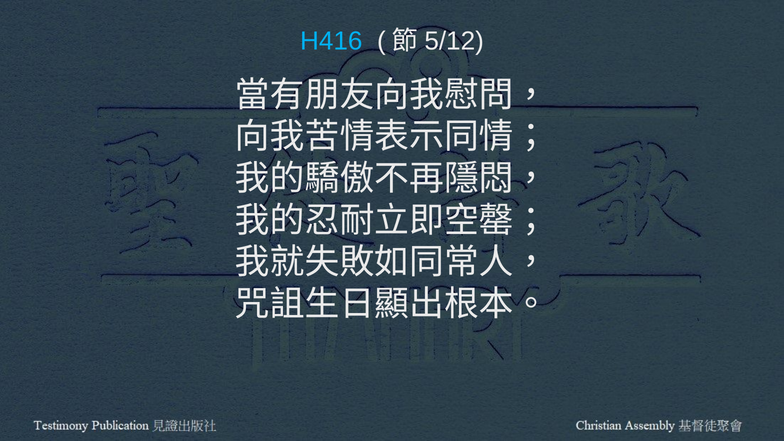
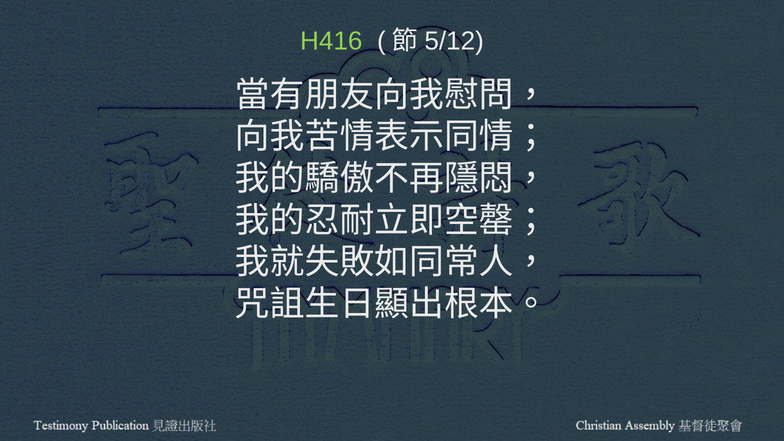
H416 colour: light blue -> light green
